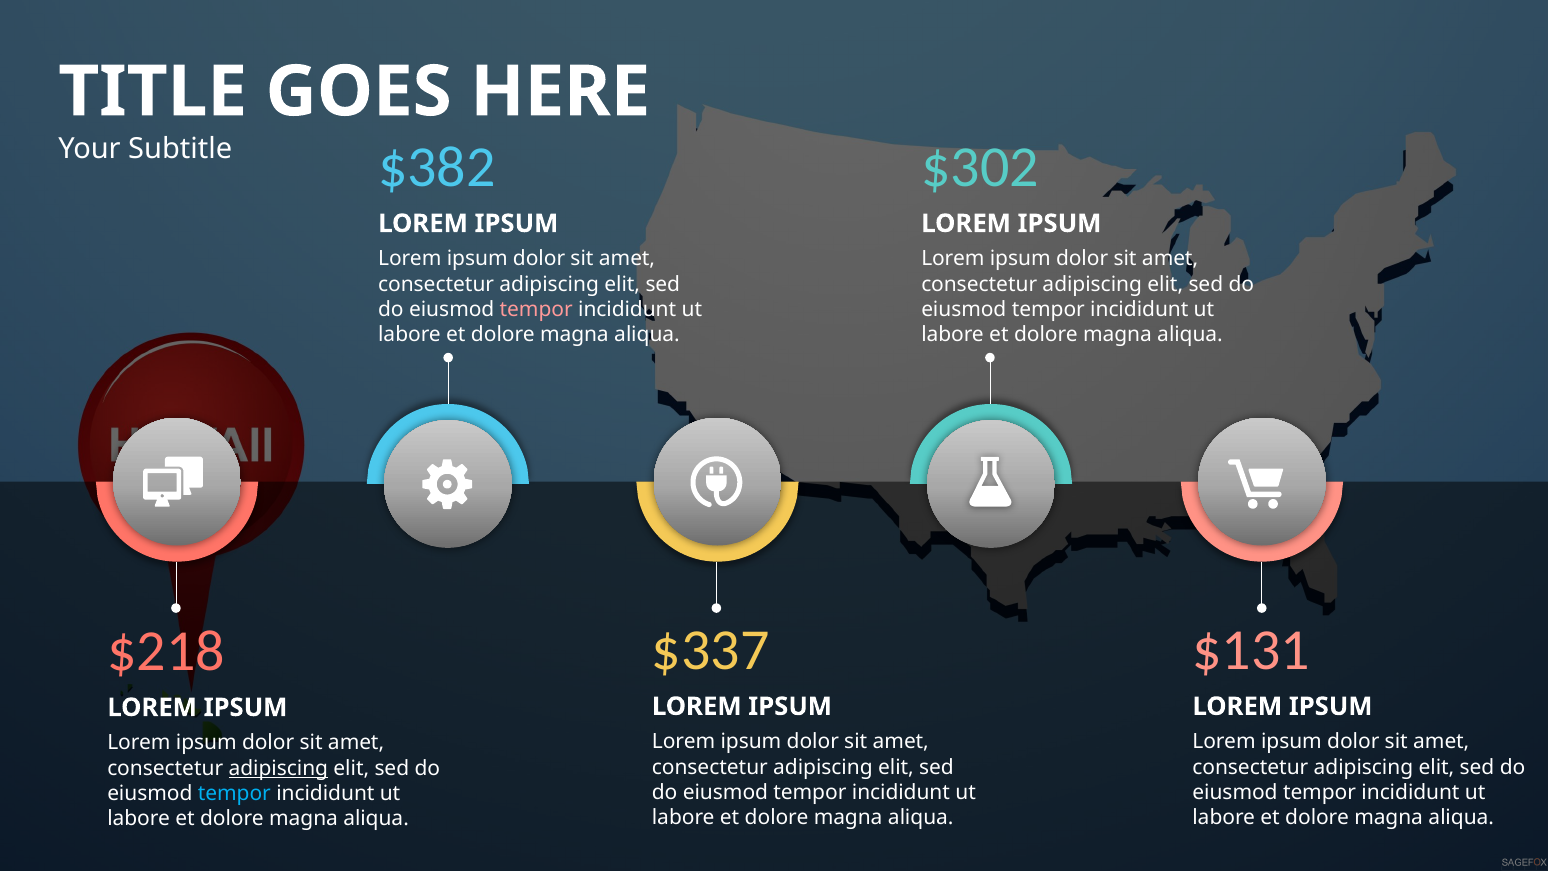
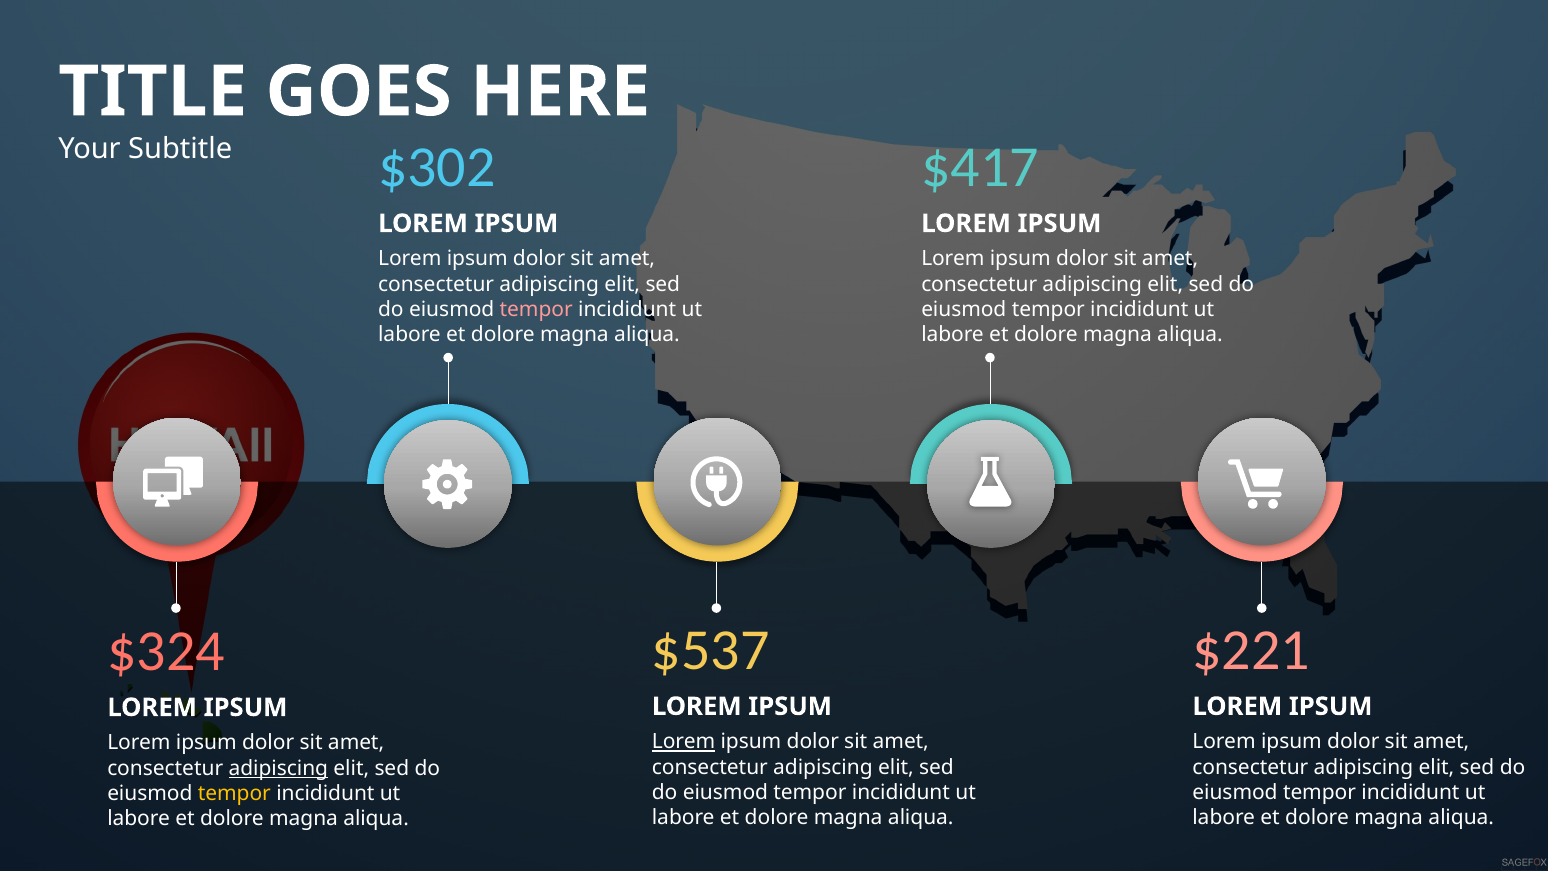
$382: $382 -> $302
$302: $302 -> $417
$337: $337 -> $537
$131: $131 -> $221
$218: $218 -> $324
Lorem at (684, 742) underline: none -> present
tempor at (234, 793) colour: light blue -> yellow
